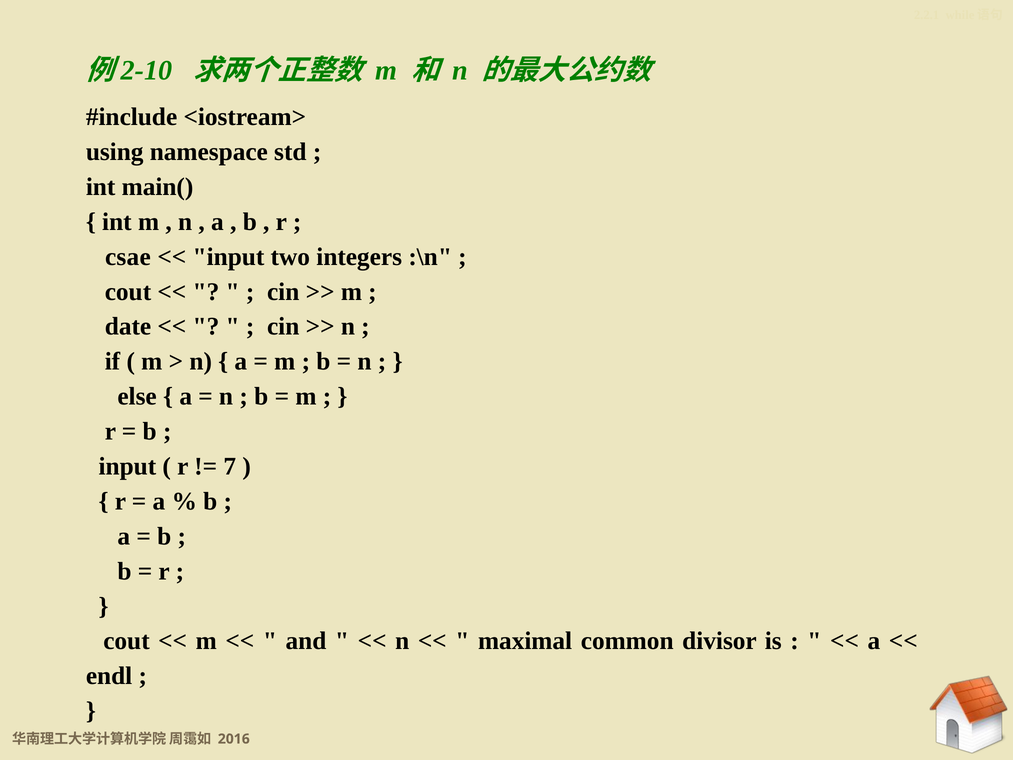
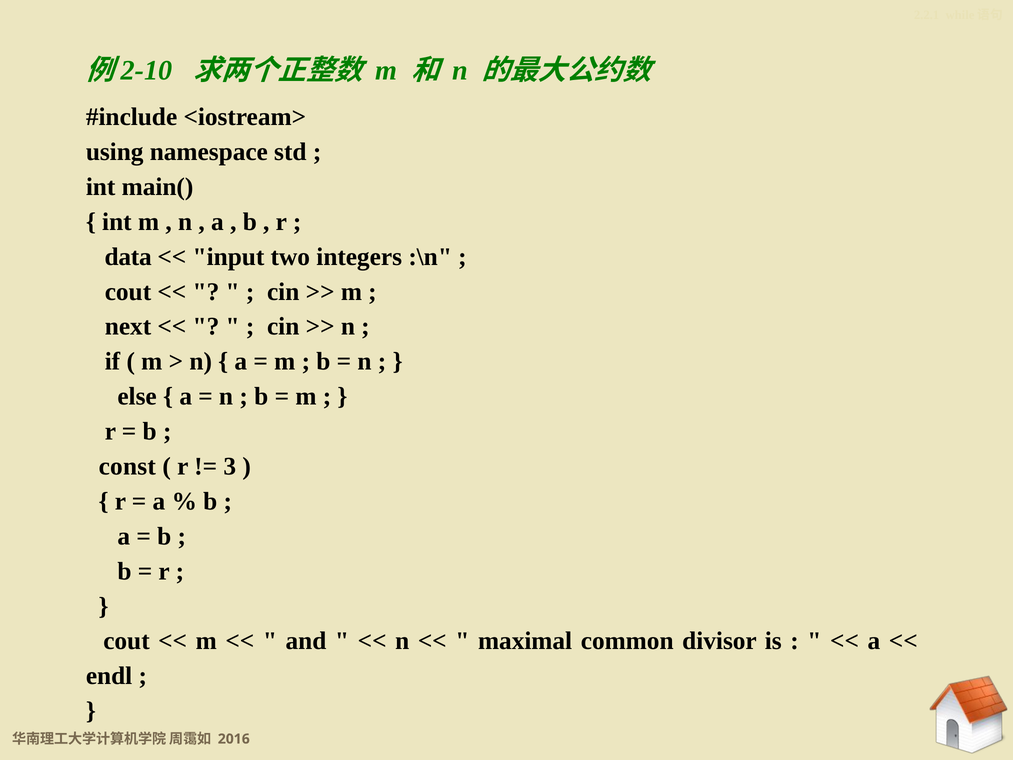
csae: csae -> data
date: date -> next
input at (127, 466): input -> const
7: 7 -> 3
